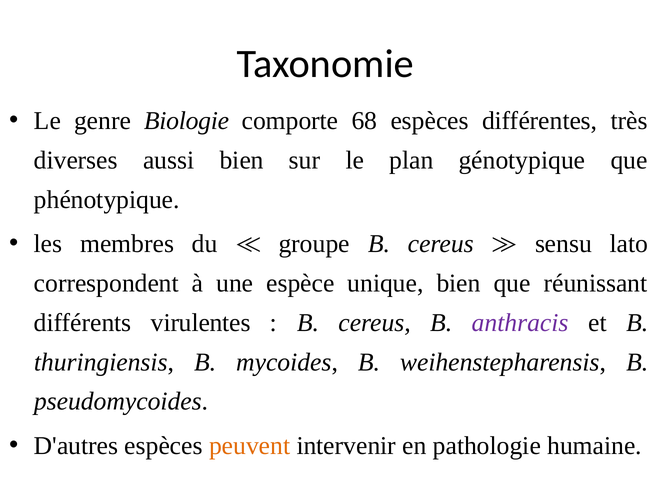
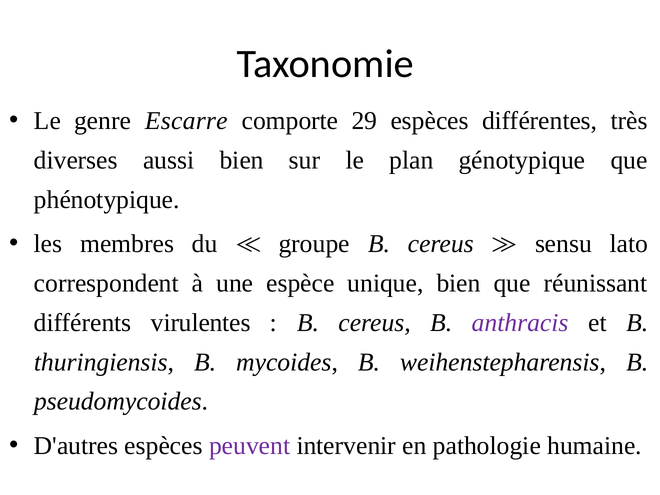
Biologie: Biologie -> Escarre
68: 68 -> 29
peuvent colour: orange -> purple
